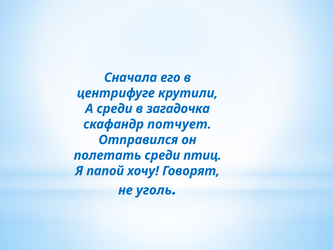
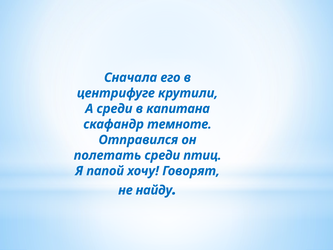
загадочка: загадочка -> капитана
потчует: потчует -> темноте
уголь: уголь -> найду
